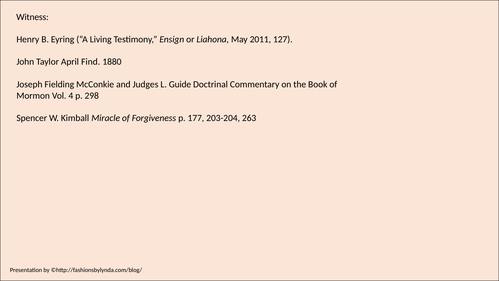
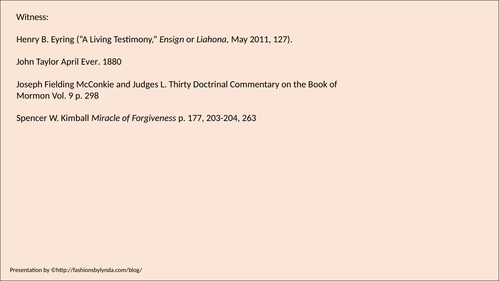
Find: Find -> Ever
Guide: Guide -> Thirty
4: 4 -> 9
